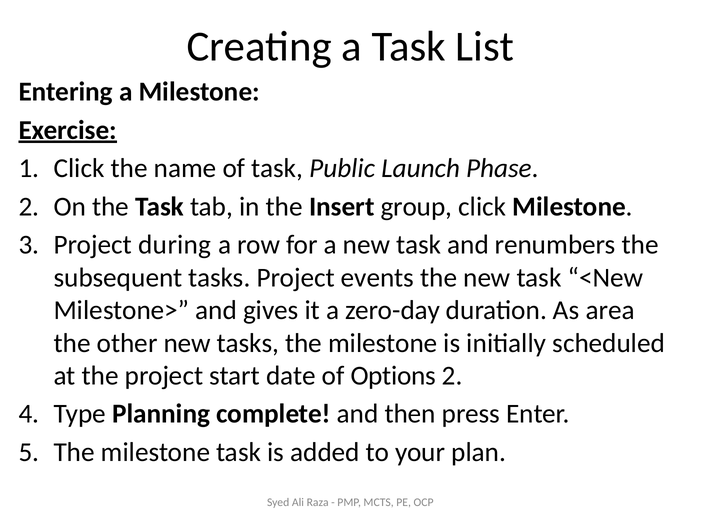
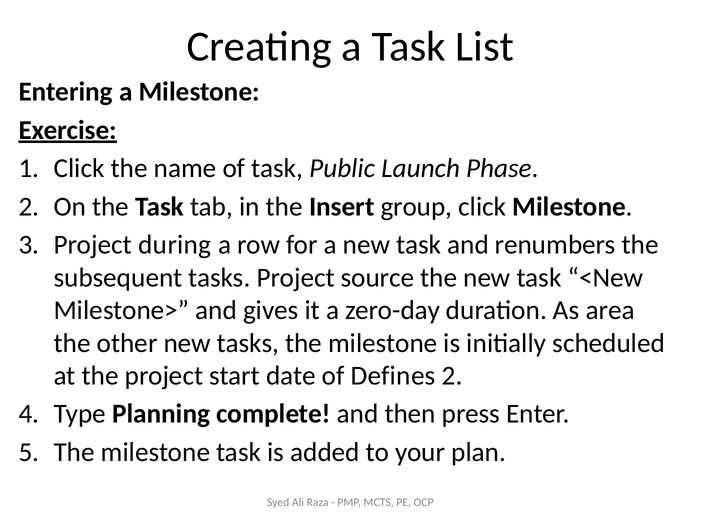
events: events -> source
Options: Options -> Defines
